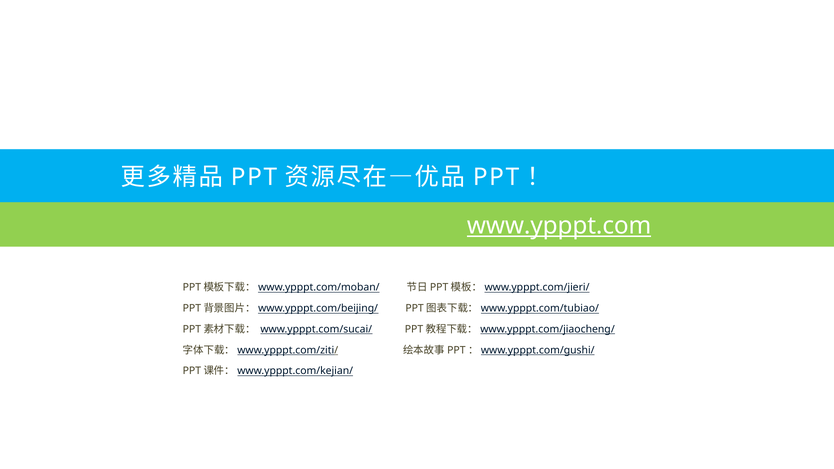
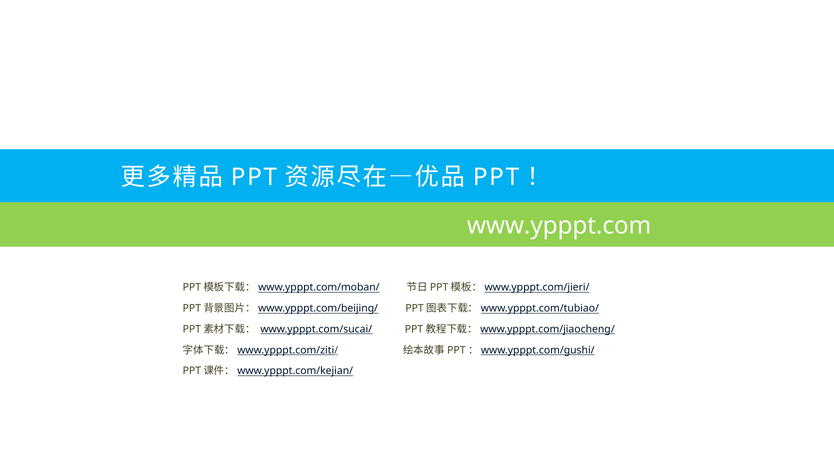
www.ypppt.com underline: present -> none
